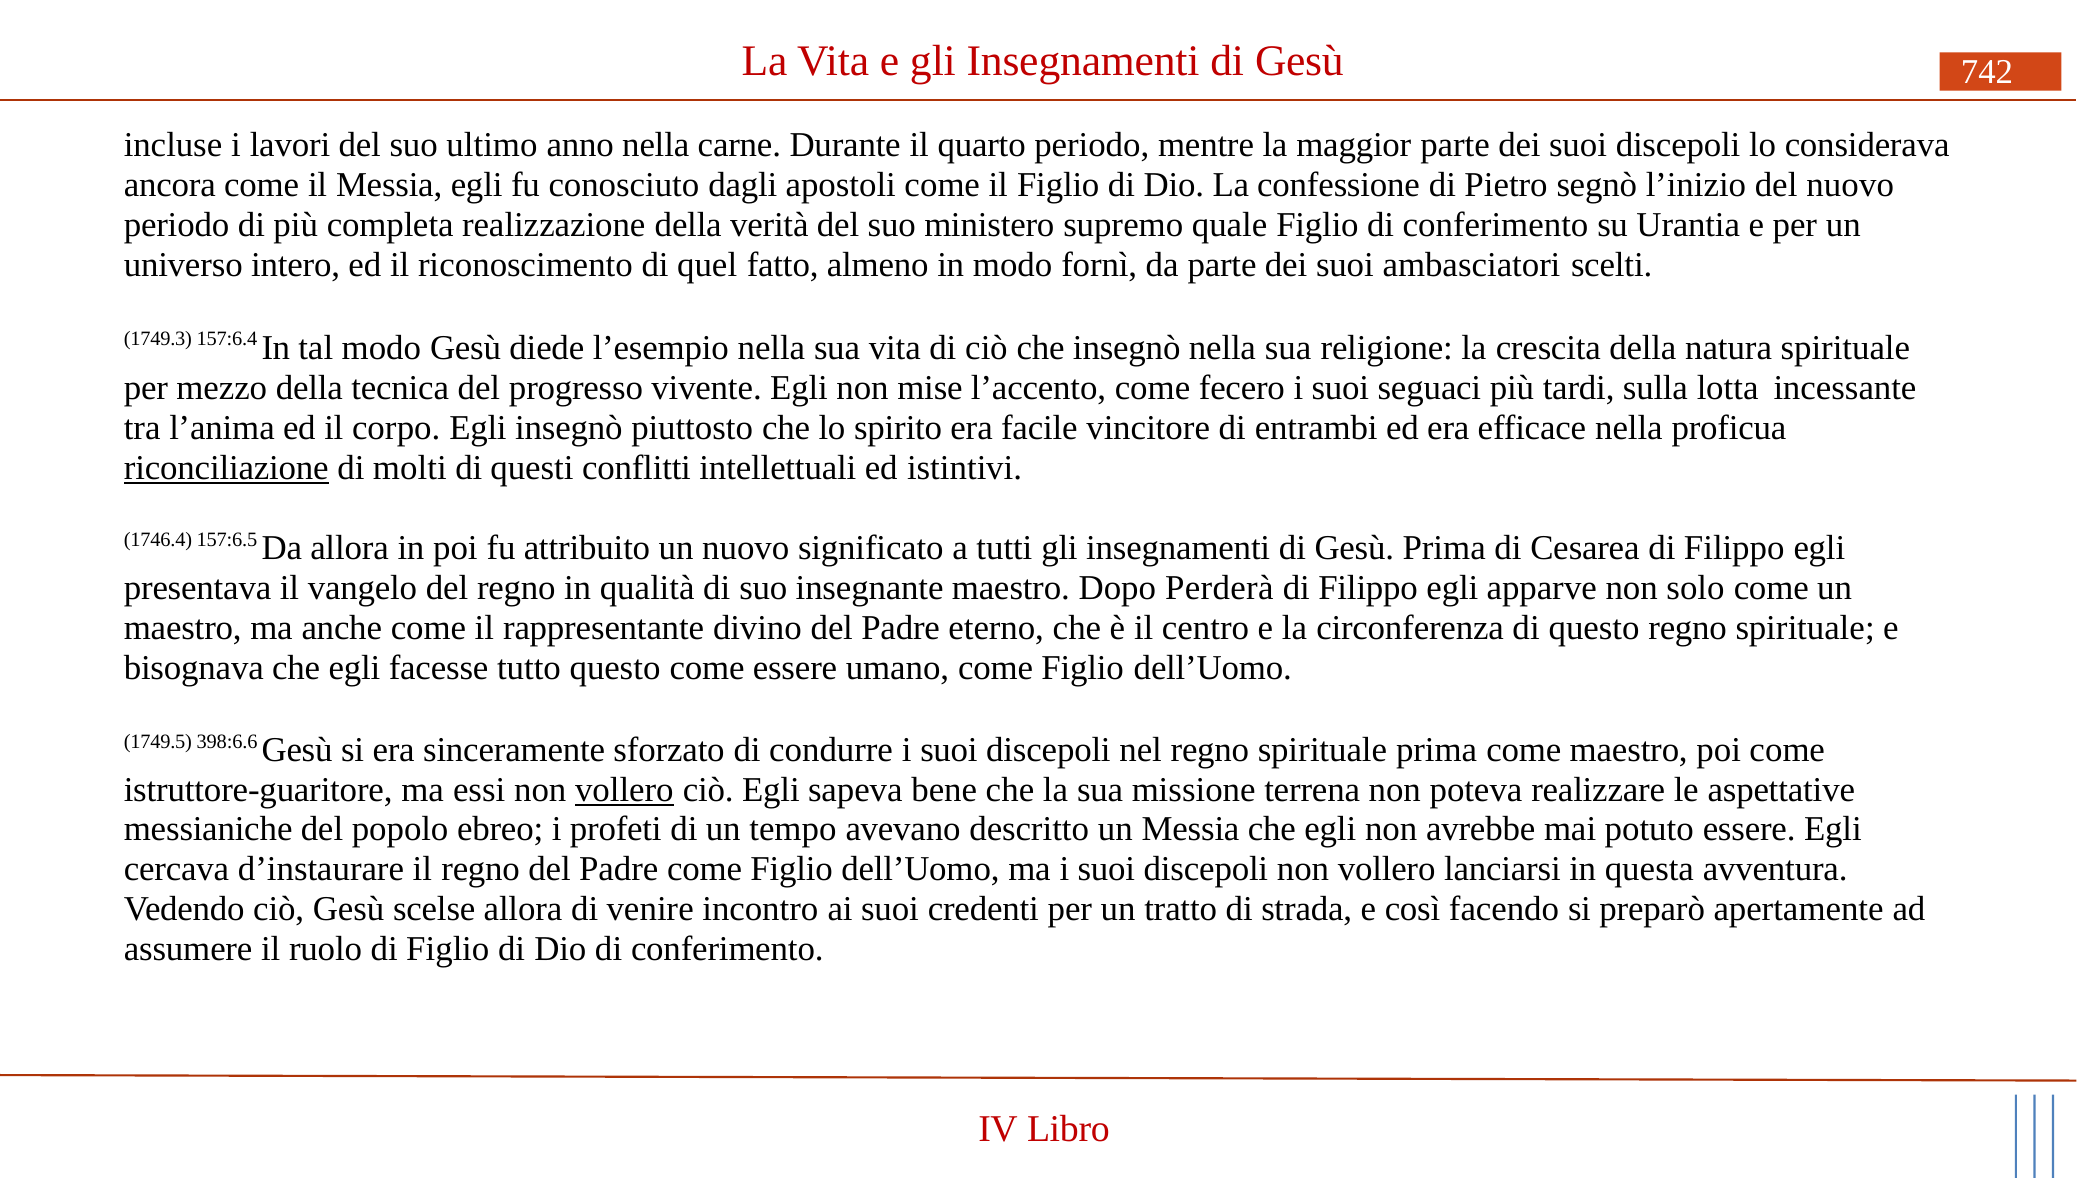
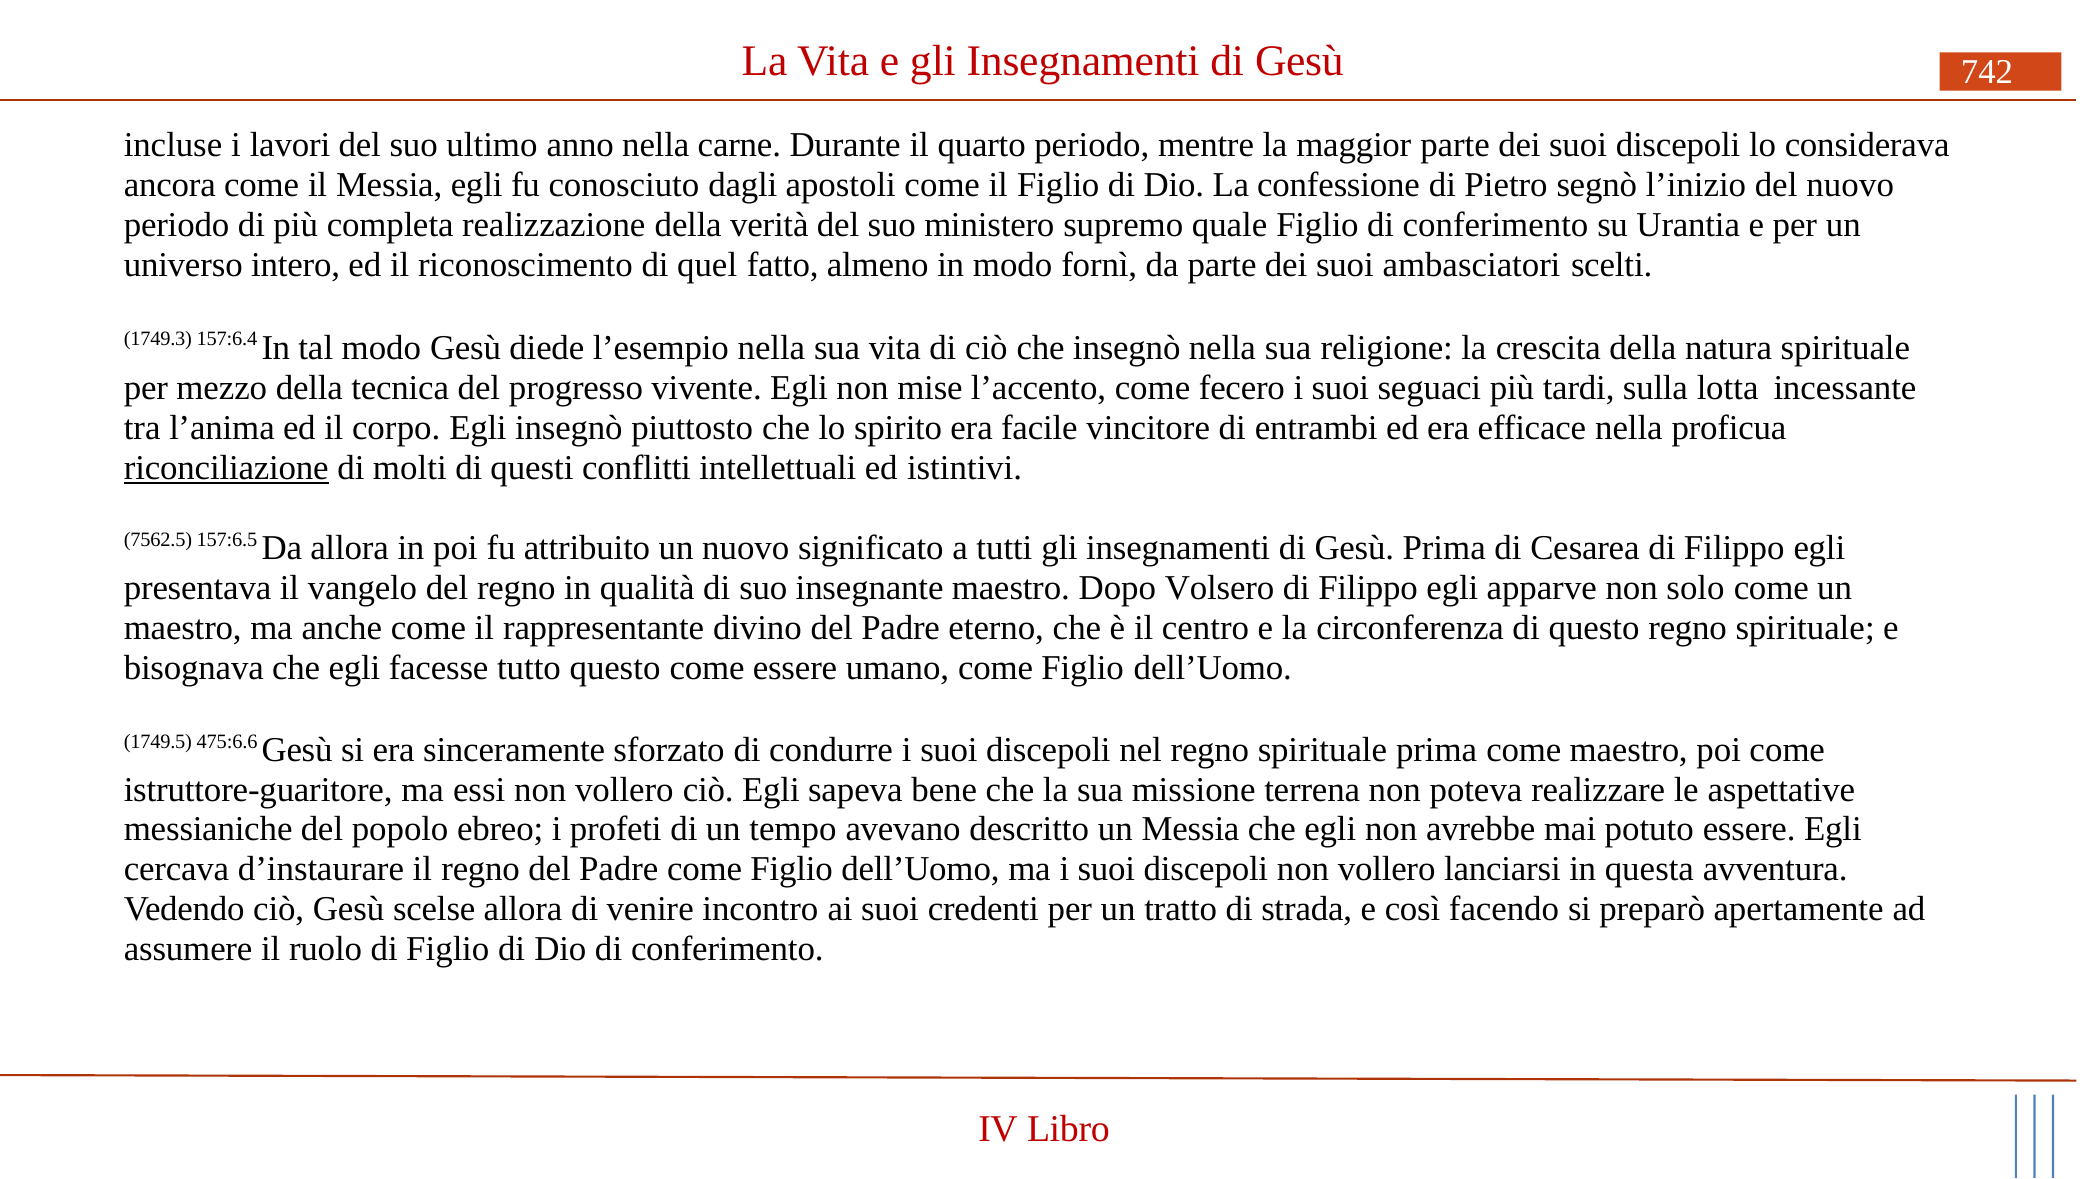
1746.4: 1746.4 -> 7562.5
Perderà: Perderà -> Volsero
398:6.6: 398:6.6 -> 475:6.6
vollero at (624, 790) underline: present -> none
